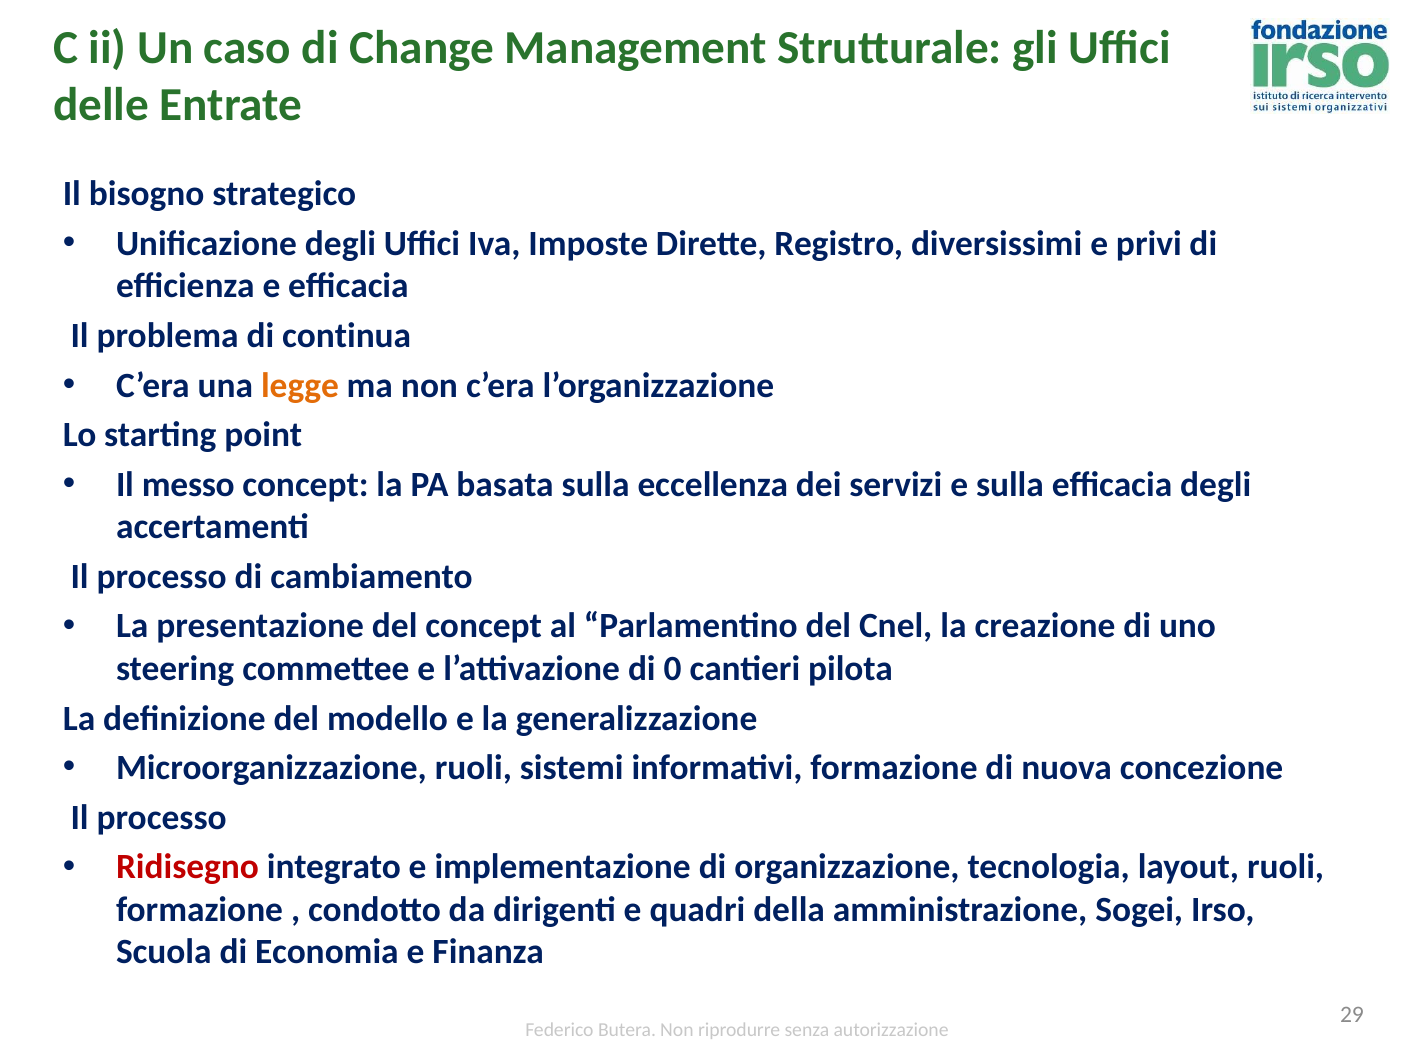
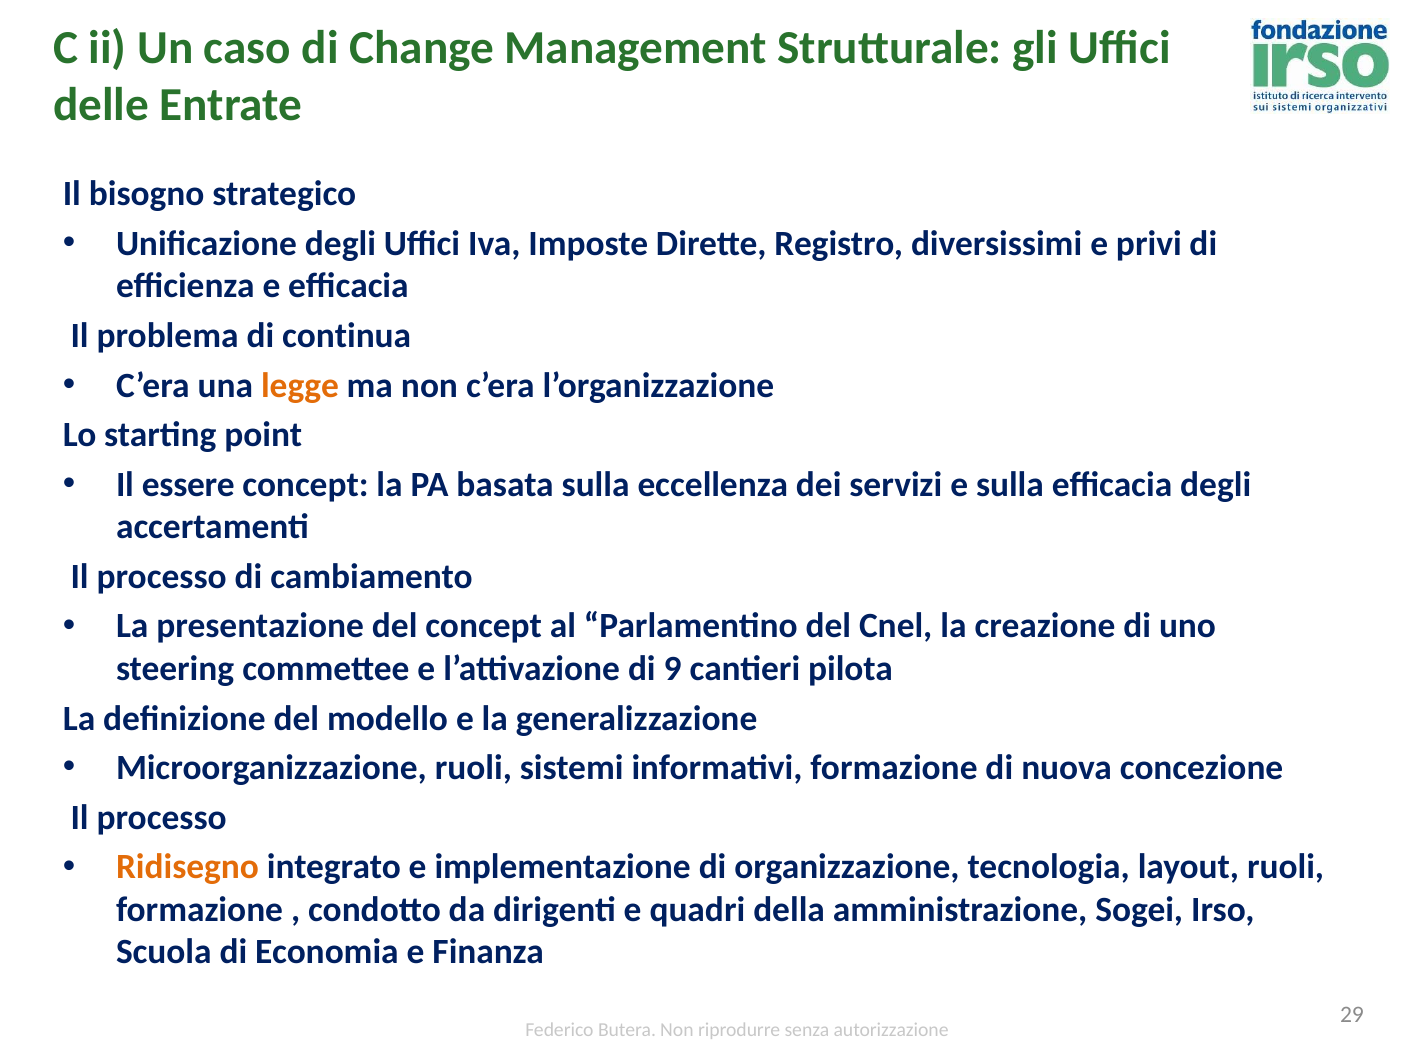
messo: messo -> essere
0: 0 -> 9
Ridisegno colour: red -> orange
